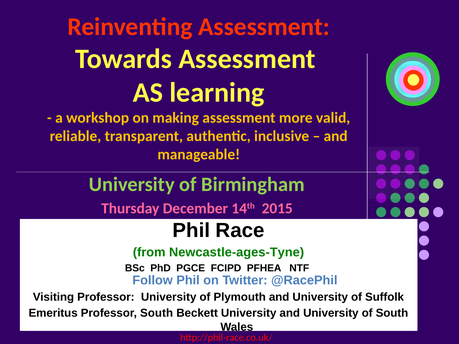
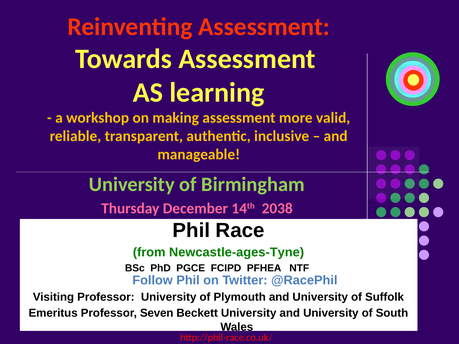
2015: 2015 -> 2038
Professor South: South -> Seven
